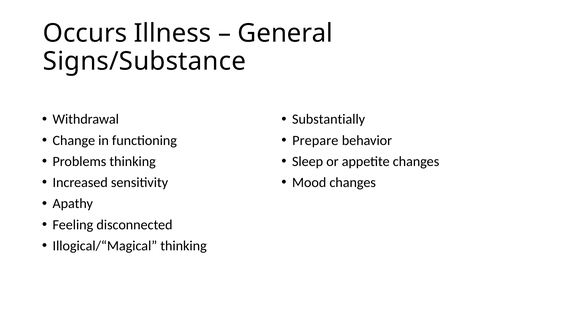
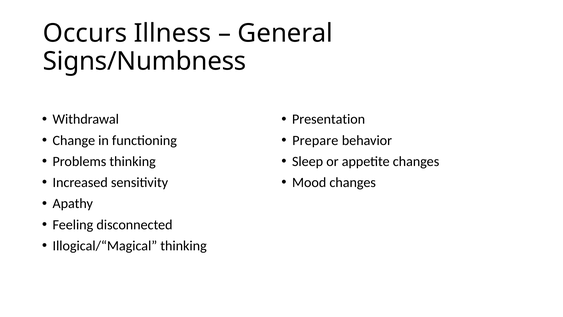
Signs/Substance: Signs/Substance -> Signs/Numbness
Substantially: Substantially -> Presentation
